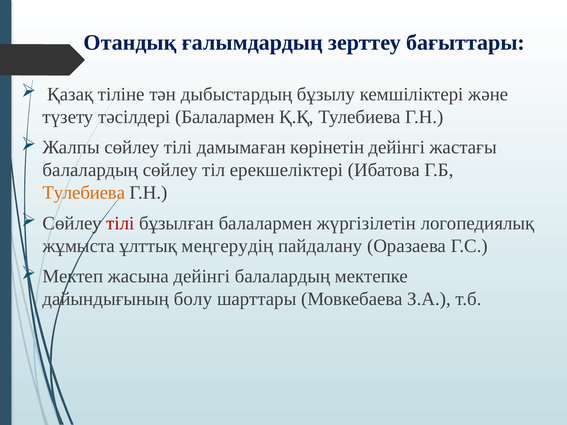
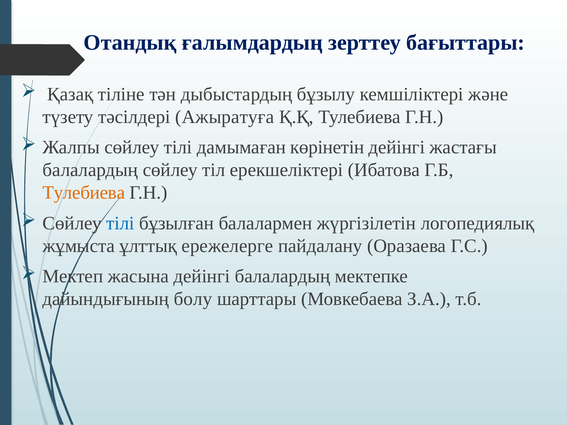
тәсілдері Балалармен: Балалармен -> Ажыратуға
тілі at (120, 223) colour: red -> blue
меңгерудің: меңгерудің -> ережелерге
